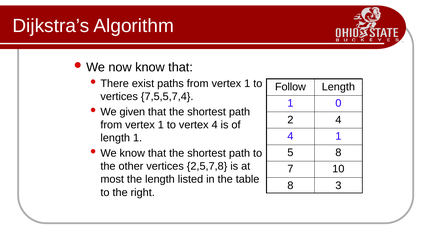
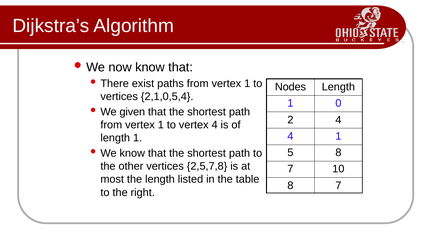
Follow: Follow -> Nodes
7,5,5,7,4: 7,5,5,7,4 -> 2,1,0,5,4
3 at (338, 185): 3 -> 7
